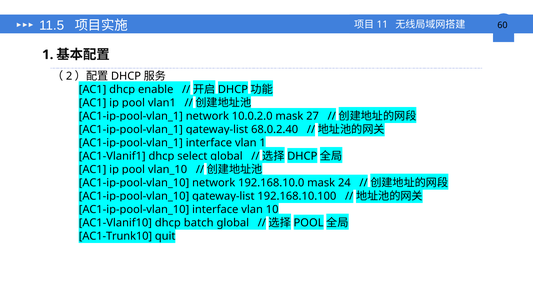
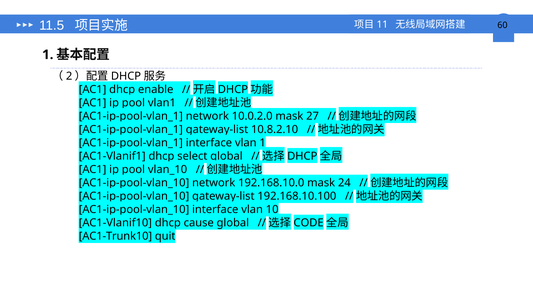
68.0.2.40: 68.0.2.40 -> 10.8.2.10
batch: batch -> cause
POOL at (309, 223): POOL -> CODE
